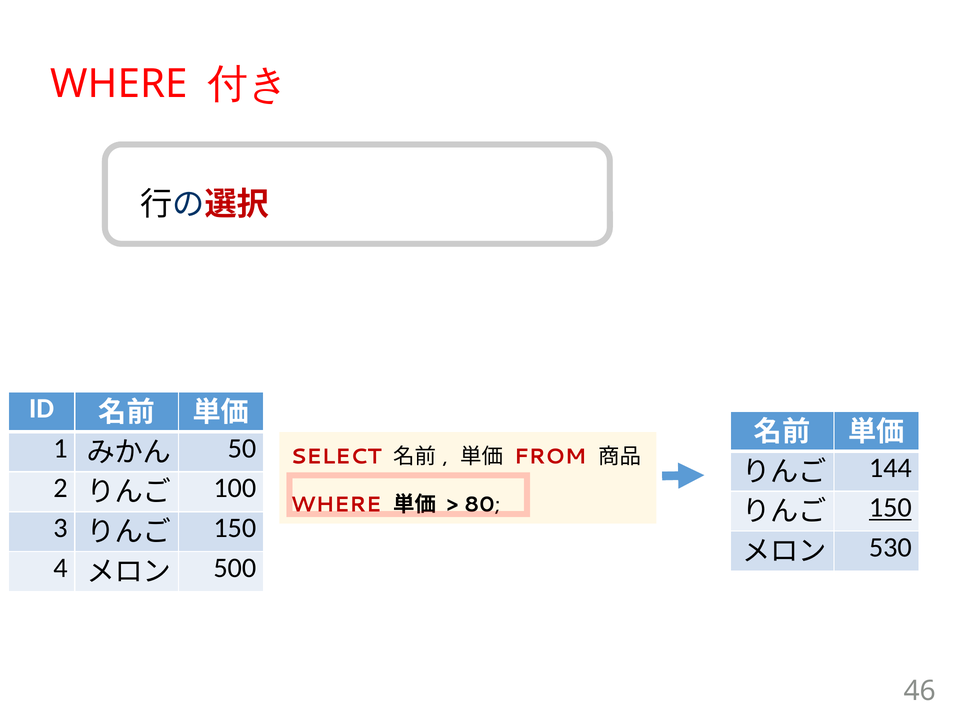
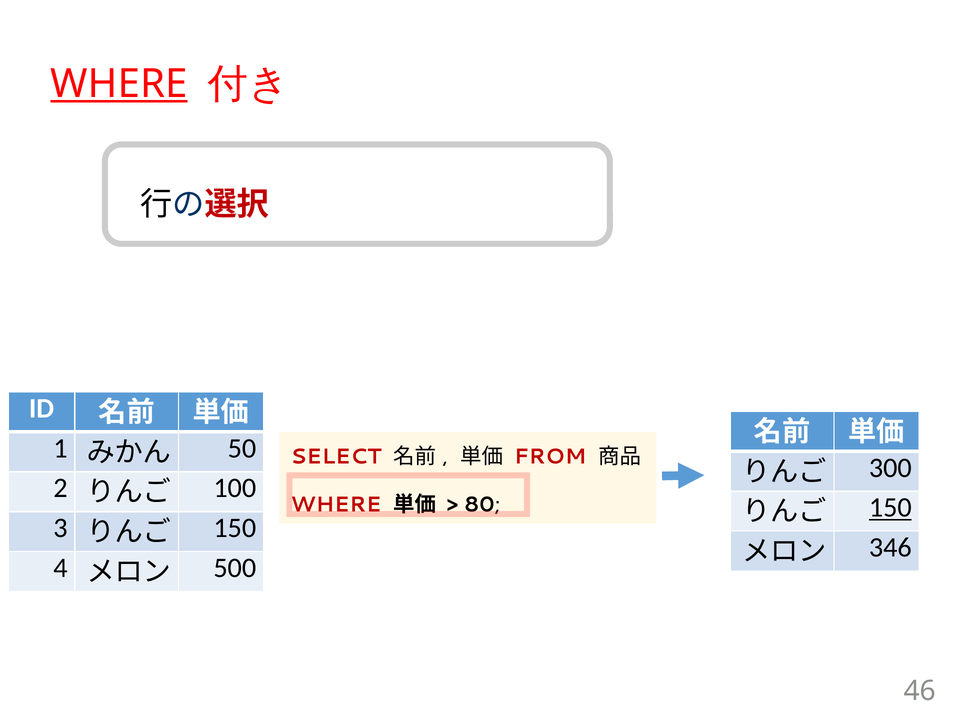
WHERE at (119, 84) underline: none -> present
144: 144 -> 300
530: 530 -> 346
